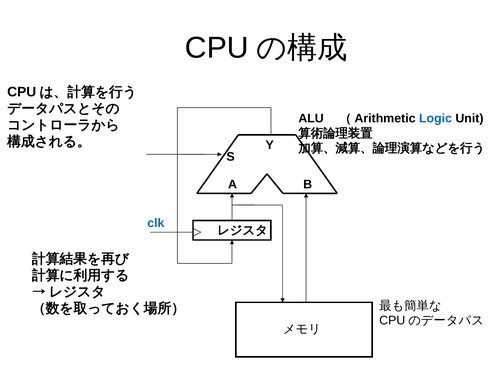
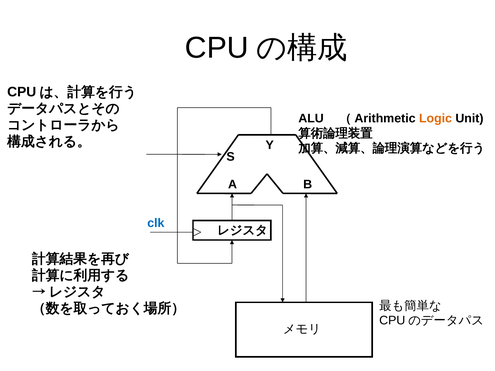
Logic colour: blue -> orange
